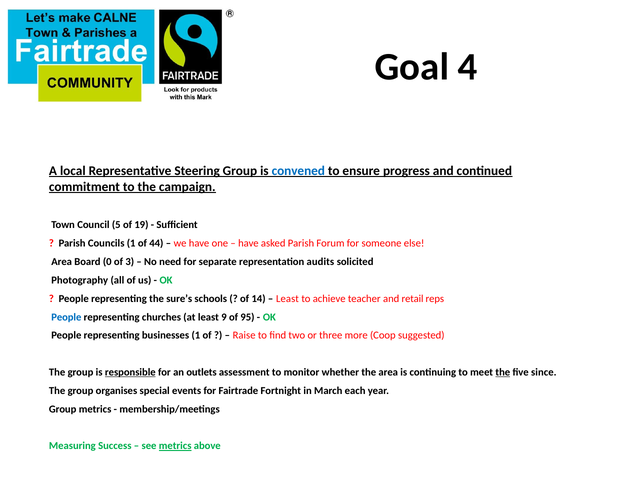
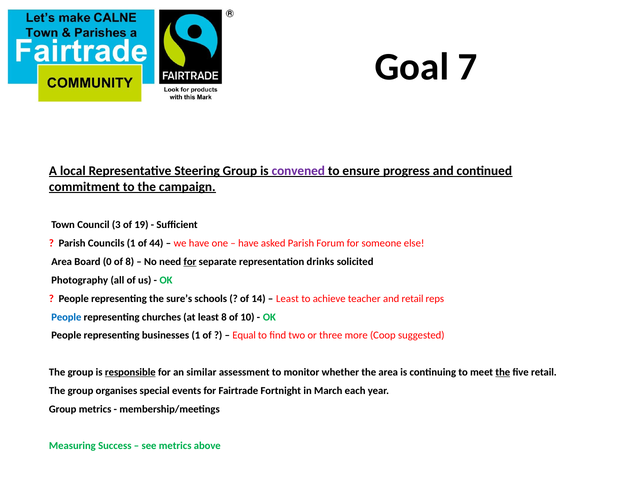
4: 4 -> 7
convened colour: blue -> purple
5: 5 -> 3
of 3: 3 -> 8
for at (190, 262) underline: none -> present
audits: audits -> drinks
least 9: 9 -> 8
95: 95 -> 10
Raise: Raise -> Equal
outlets: outlets -> similar
five since: since -> retail
metrics at (175, 446) underline: present -> none
